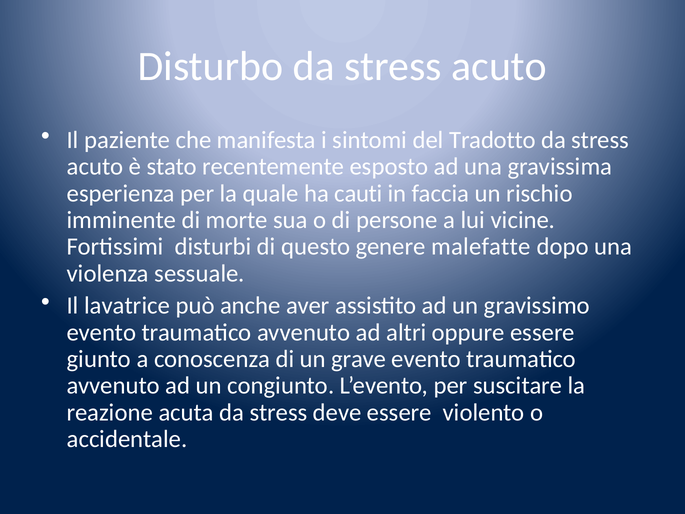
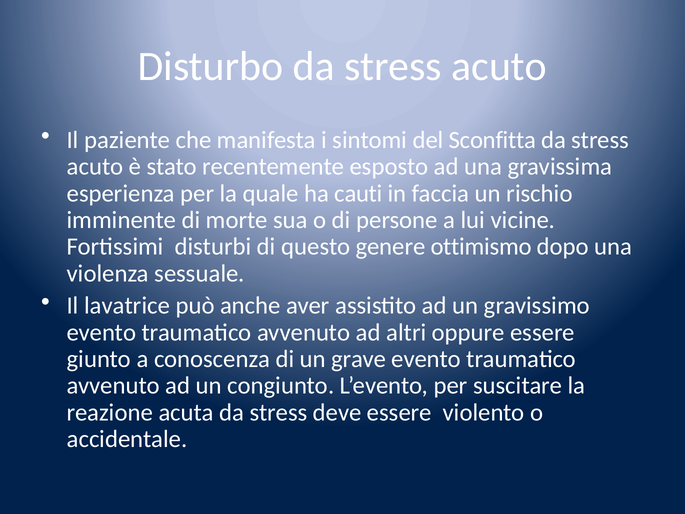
Tradotto: Tradotto -> Sconfitta
malefatte: malefatte -> ottimismo
